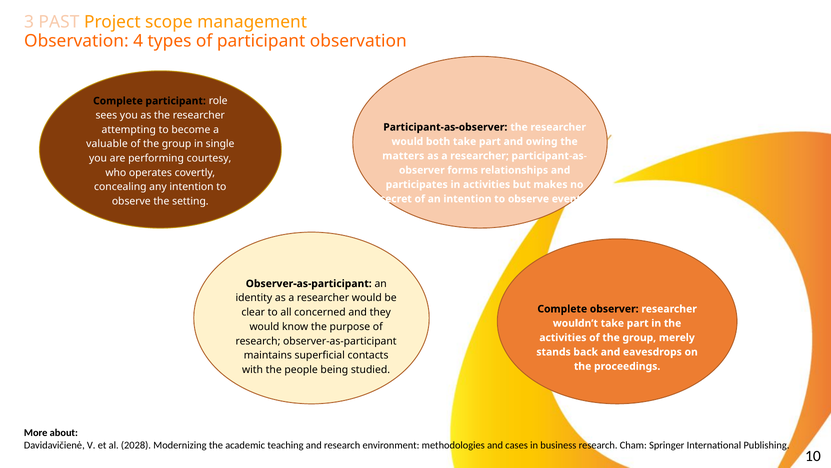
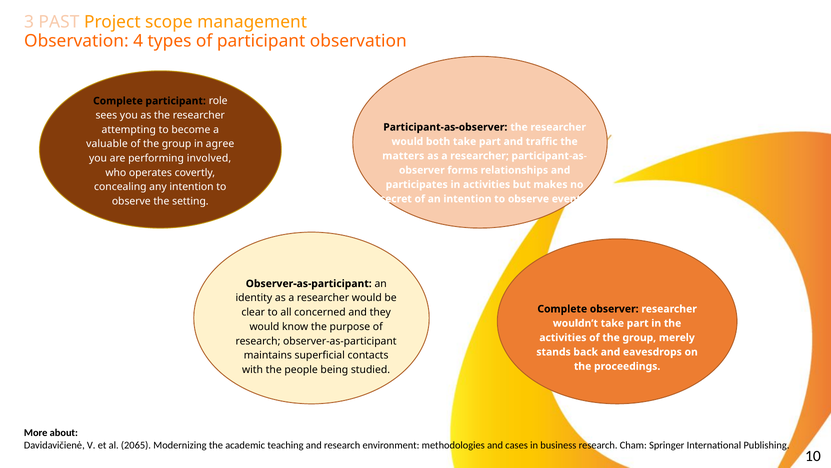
owing: owing -> traffic
single: single -> agree
courtesy: courtesy -> involved
2028: 2028 -> 2065
